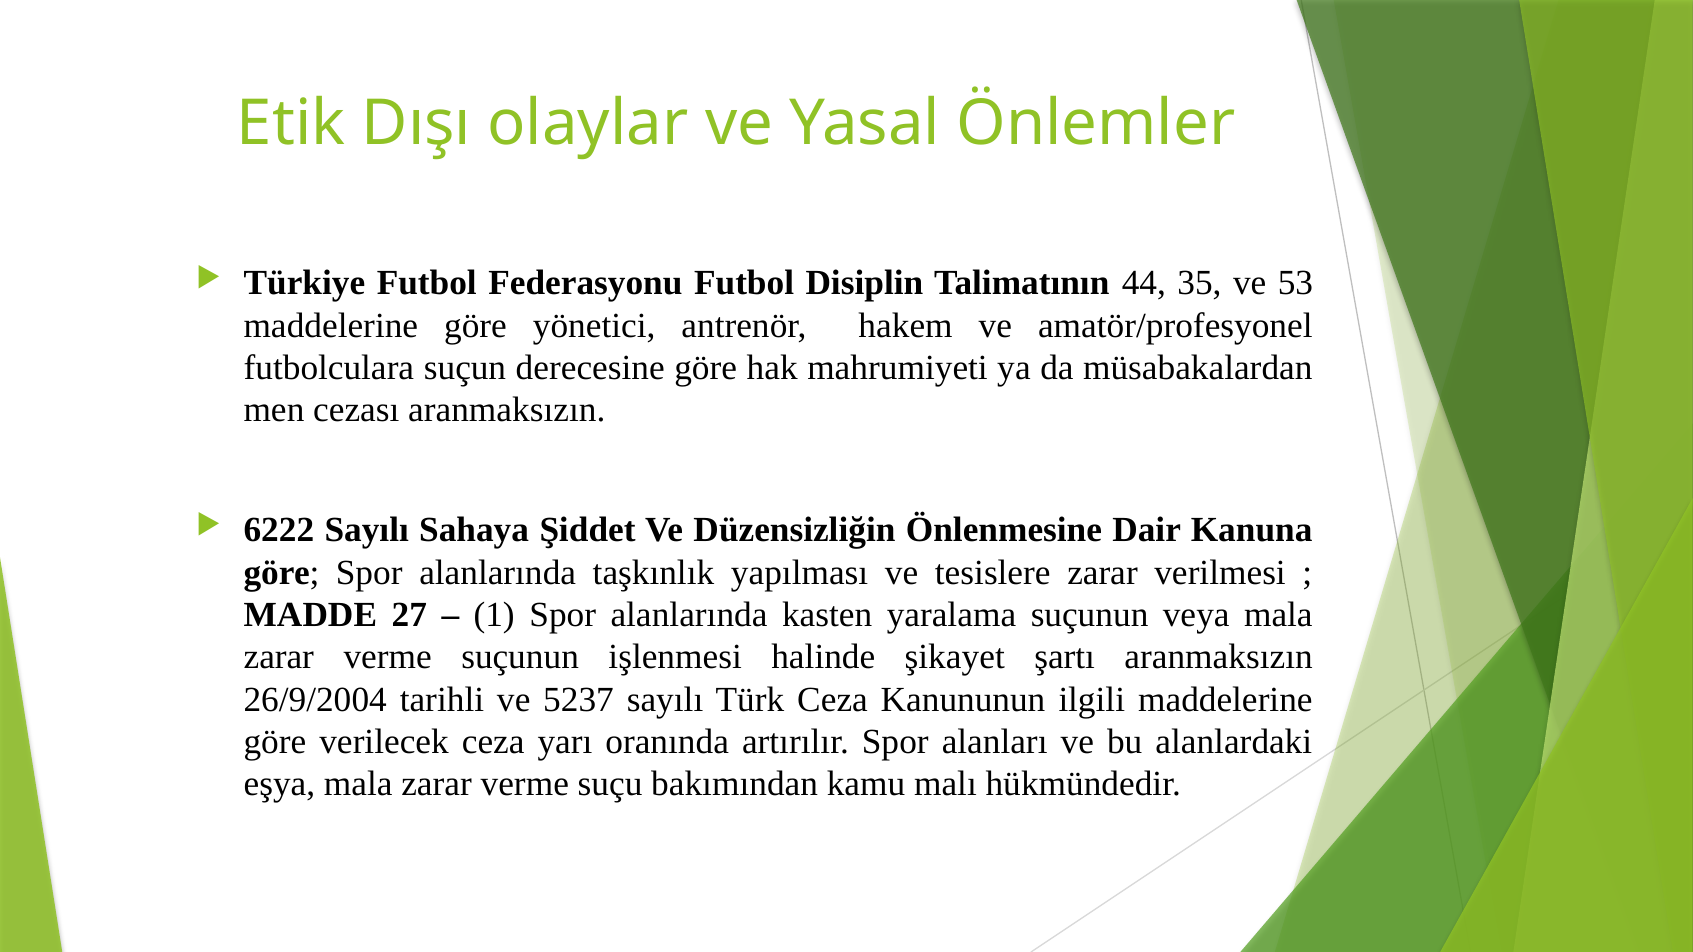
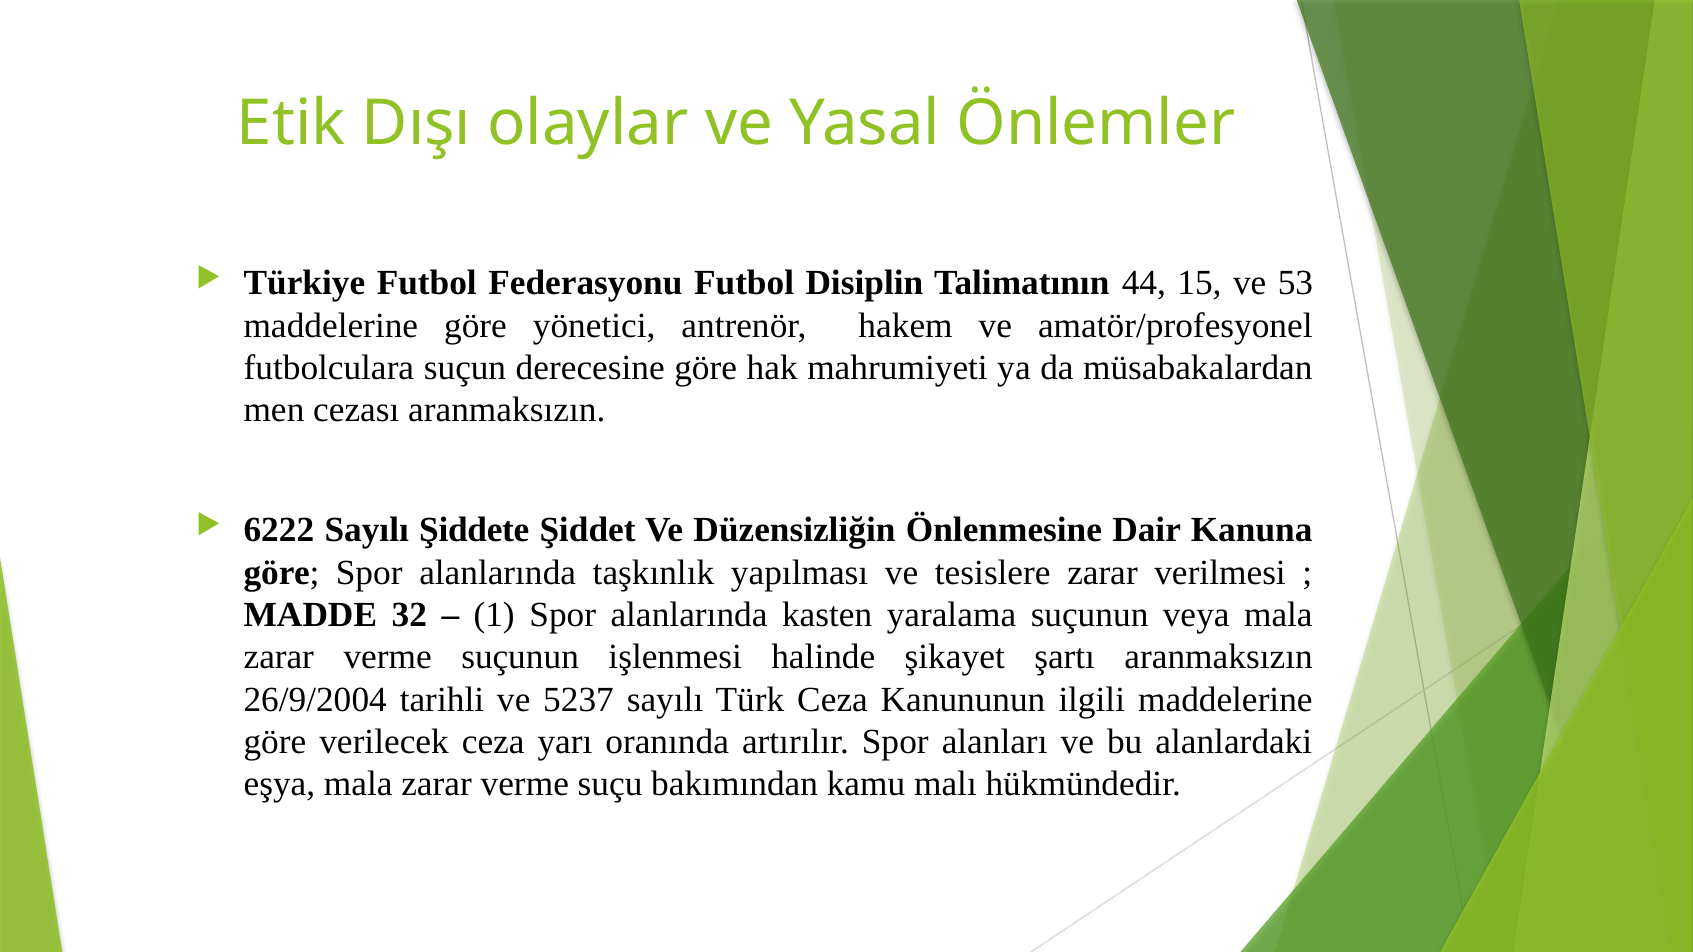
35: 35 -> 15
Sahaya: Sahaya -> Şiddete
27: 27 -> 32
